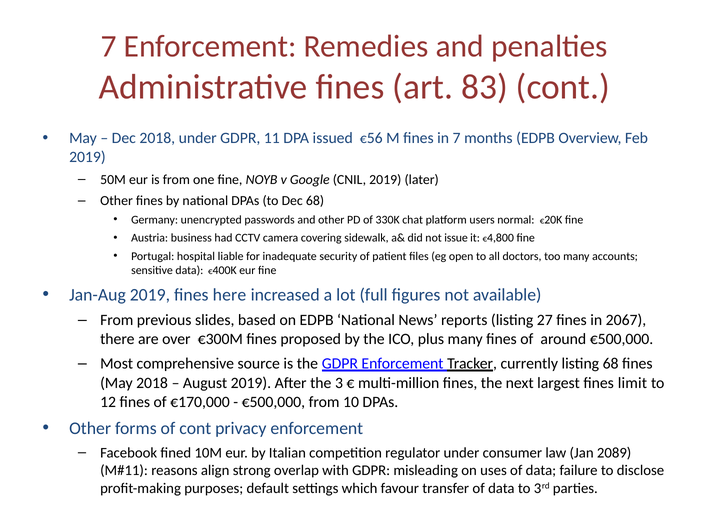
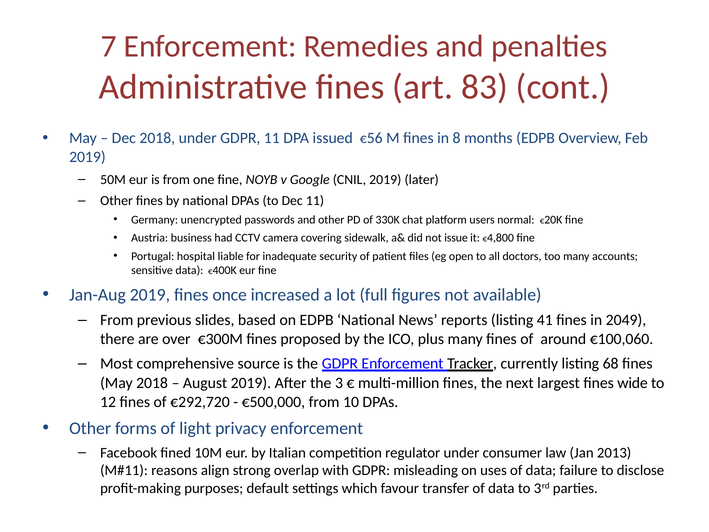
in 7: 7 -> 8
Dec 68: 68 -> 11
here: here -> once
27: 27 -> 41
2067: 2067 -> 2049
around €500,000: €500,000 -> €100,060
limit: limit -> wide
€170,000: €170,000 -> €292,720
of cont: cont -> light
2089: 2089 -> 2013
